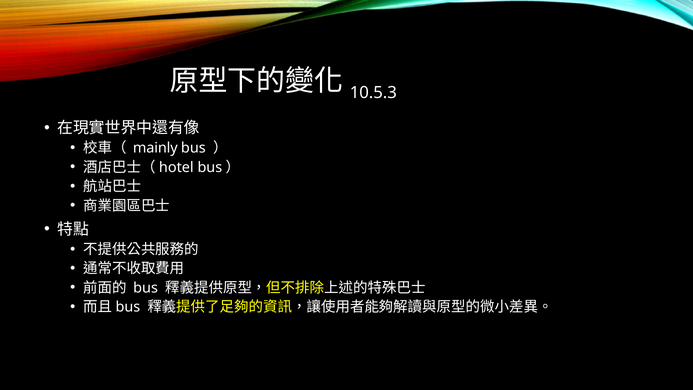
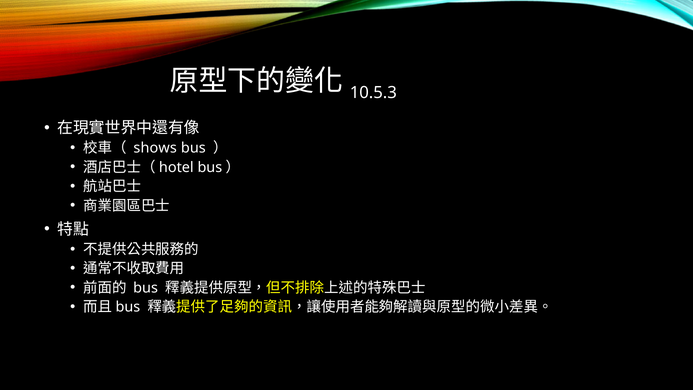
mainly: mainly -> shows
